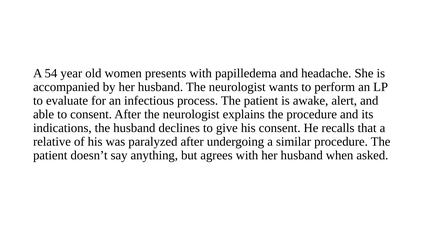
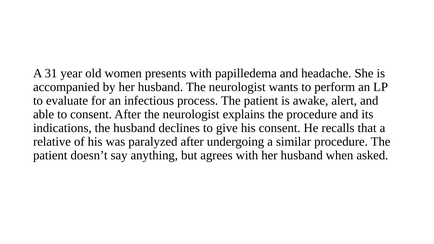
54: 54 -> 31
